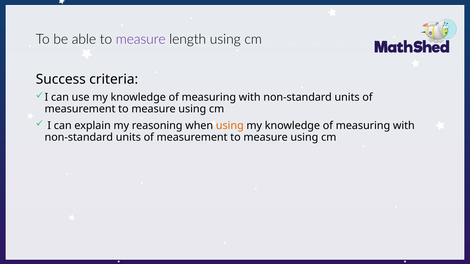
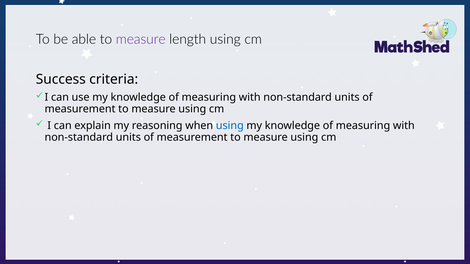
using at (230, 126) colour: orange -> blue
